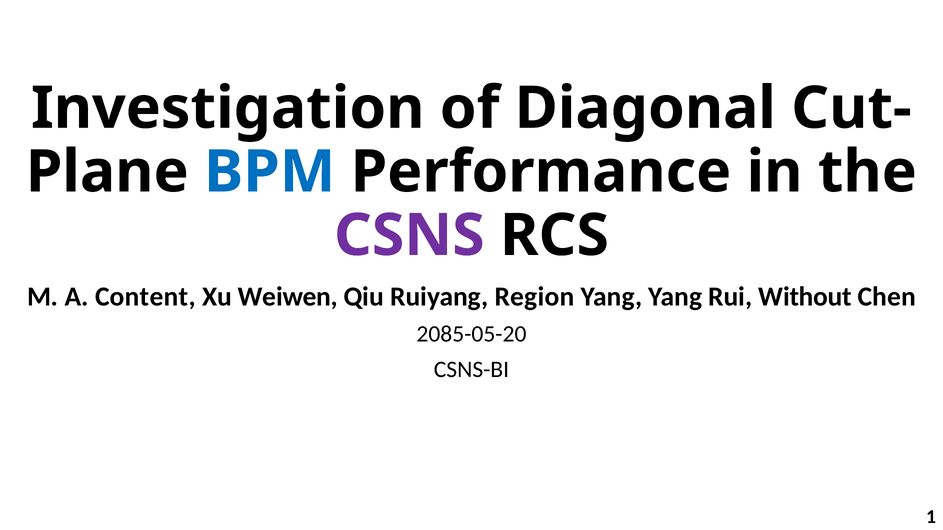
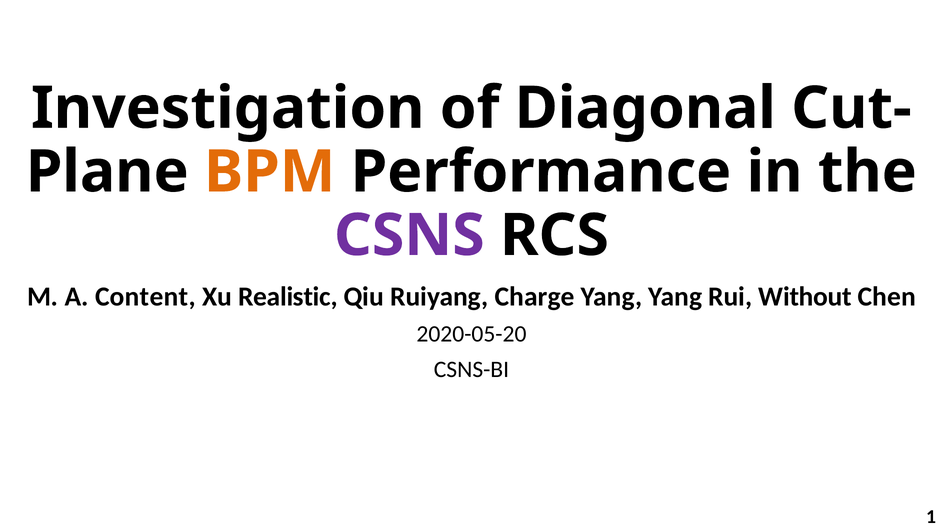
BPM colour: blue -> orange
Weiwen: Weiwen -> Realistic
Region: Region -> Charge
2085-05-20: 2085-05-20 -> 2020-05-20
